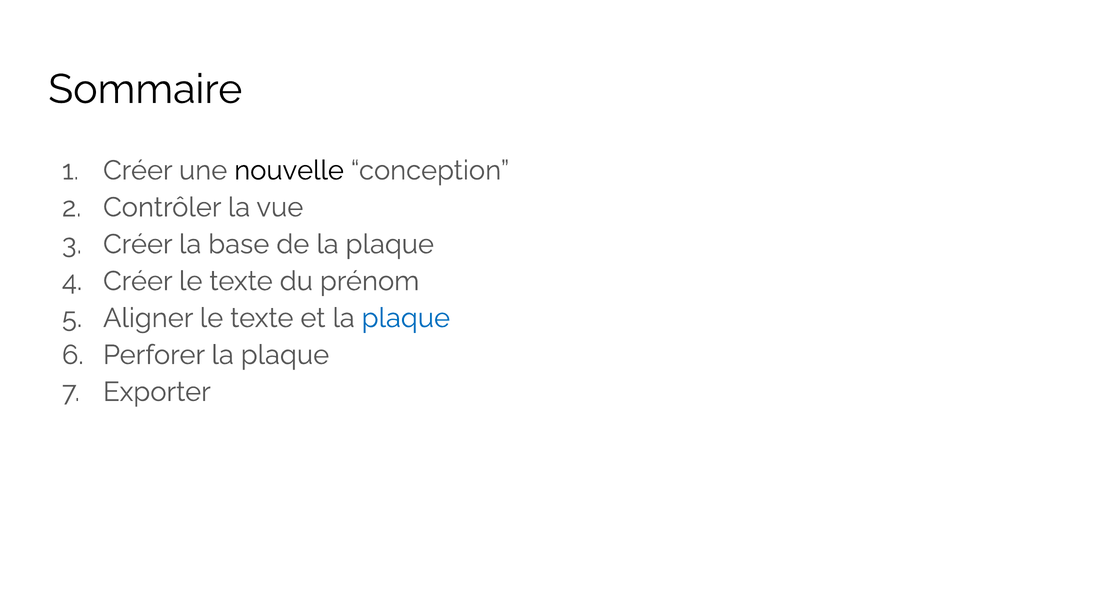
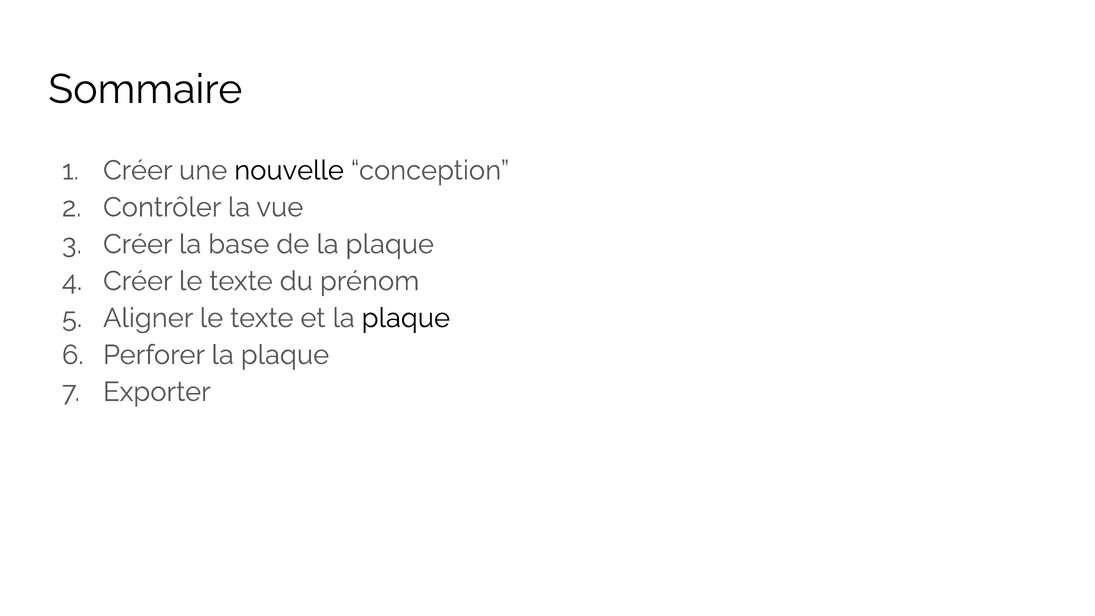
plaque at (406, 318) colour: blue -> black
